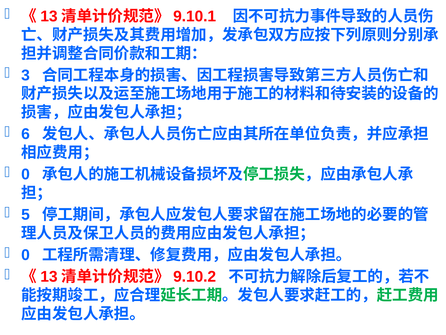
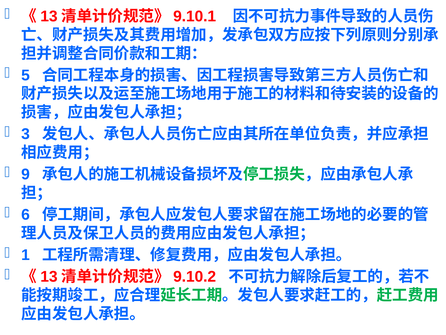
3: 3 -> 5
6: 6 -> 3
0 at (25, 174): 0 -> 9
5: 5 -> 6
0 at (25, 255): 0 -> 1
